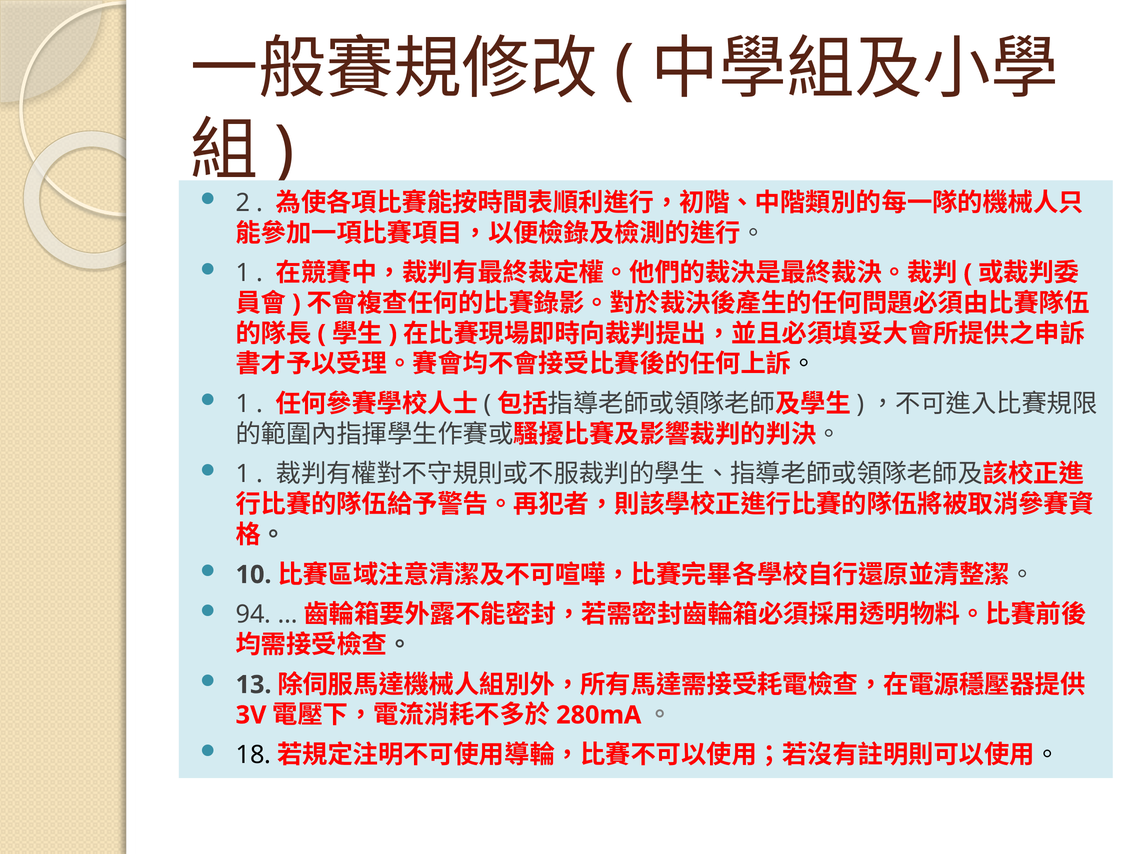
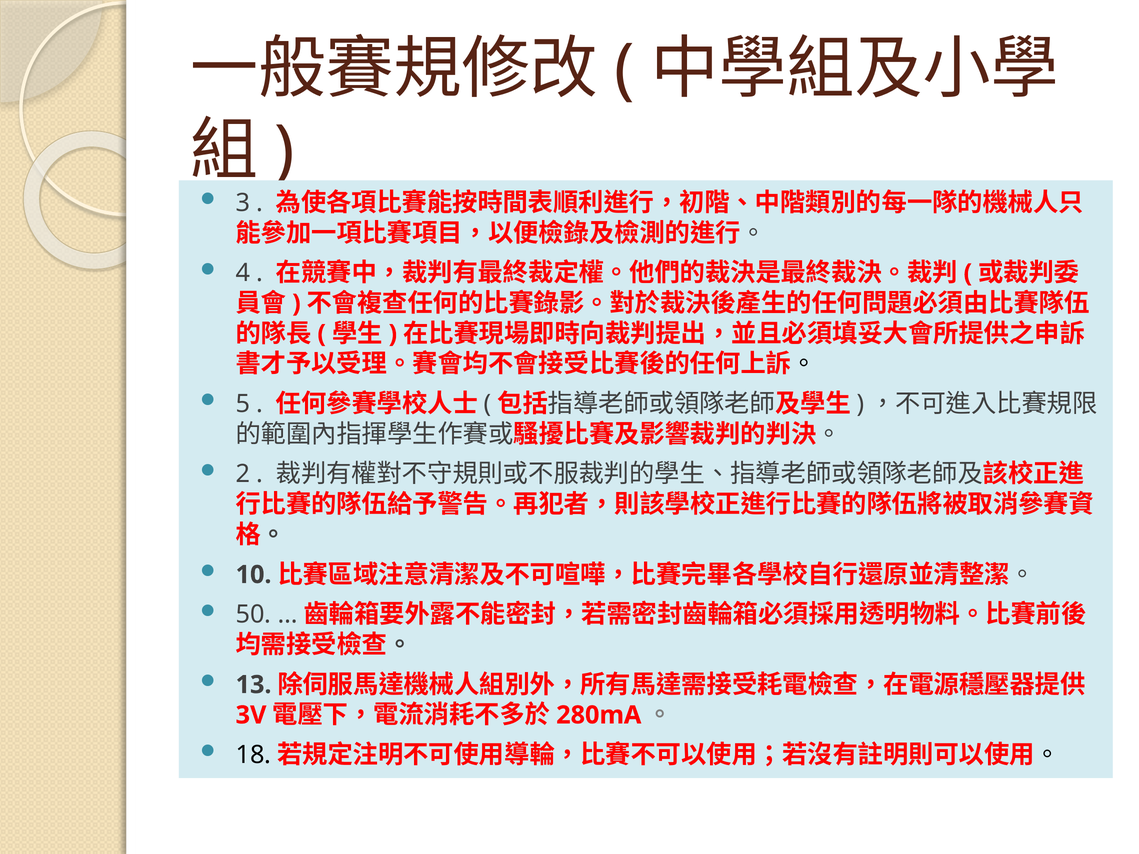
2: 2 -> 3
1 at (243, 273): 1 -> 4
1 at (243, 404): 1 -> 5
1 at (243, 474): 1 -> 2
94: 94 -> 50
